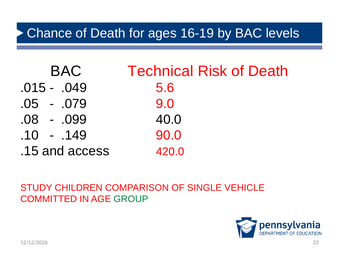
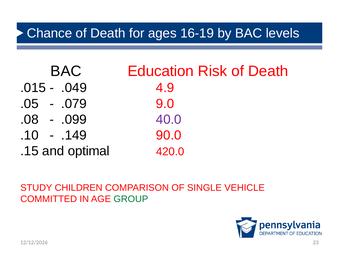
Technical: Technical -> Education
5.6: 5.6 -> 4.9
40.0 colour: black -> purple
access: access -> optimal
